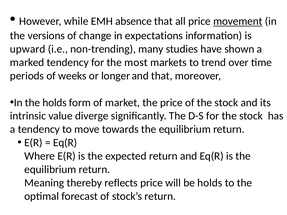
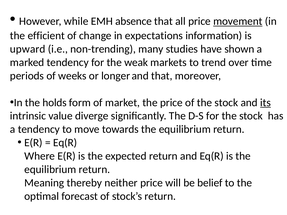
versions: versions -> efficient
most: most -> weak
its underline: none -> present
reflects: reflects -> neither
be holds: holds -> belief
